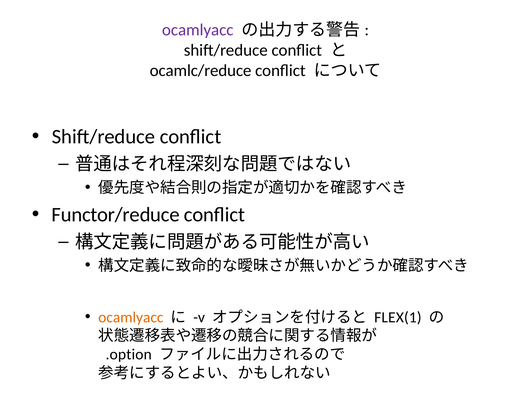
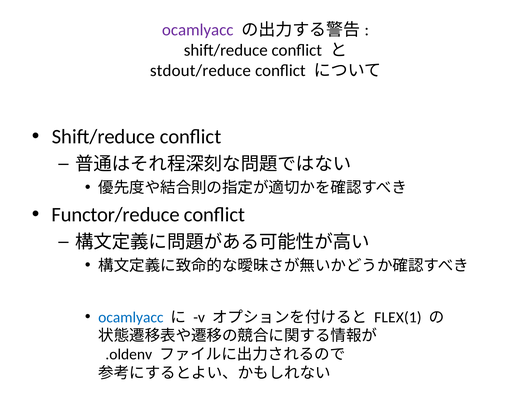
ocamlc/reduce: ocamlc/reduce -> stdout/reduce
ocamlyacc at (131, 317) colour: orange -> blue
.option: .option -> .oldenv
